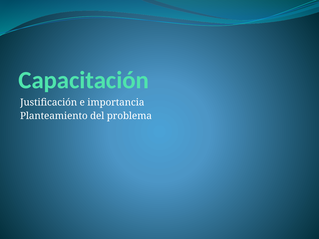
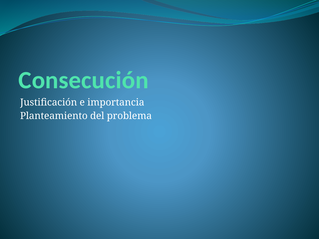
Capacitación: Capacitación -> Consecución
